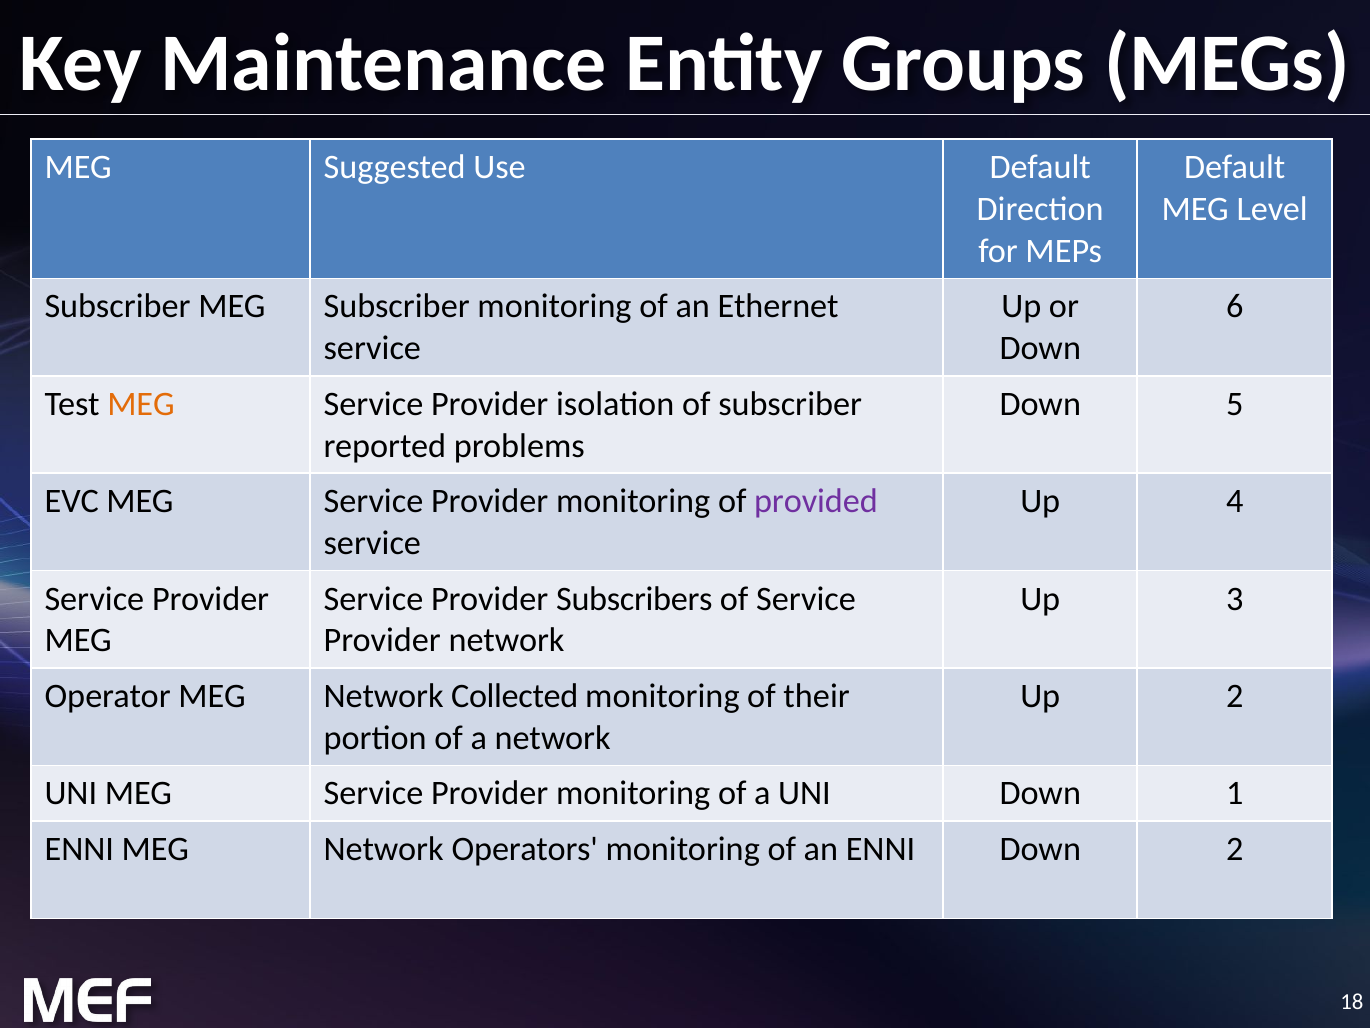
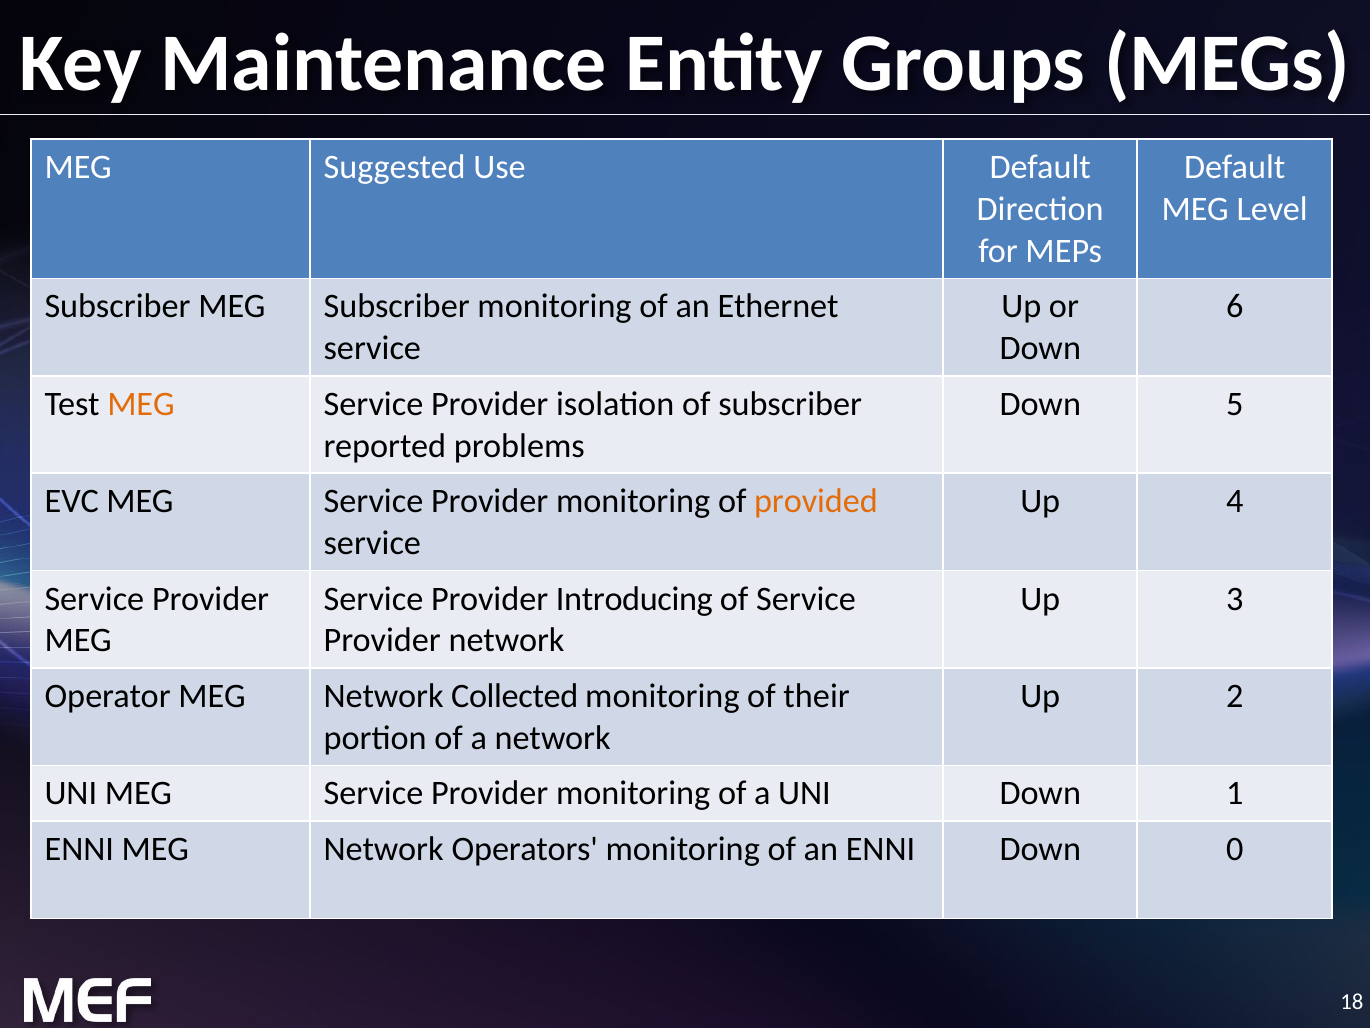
provided colour: purple -> orange
Subscribers: Subscribers -> Introducing
Down 2: 2 -> 0
